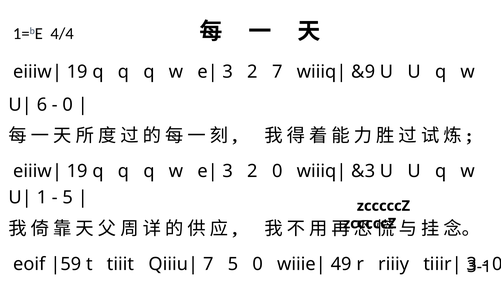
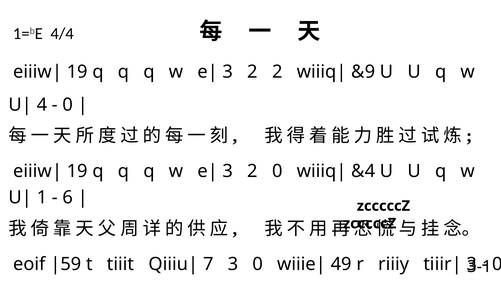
2 7: 7 -> 2
6: 6 -> 4
&3: &3 -> &4
5 at (68, 197): 5 -> 6
7 5: 5 -> 3
